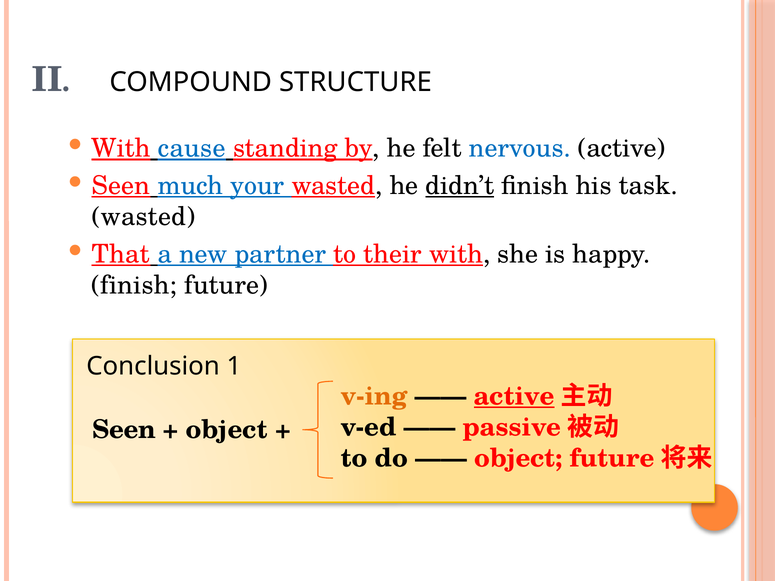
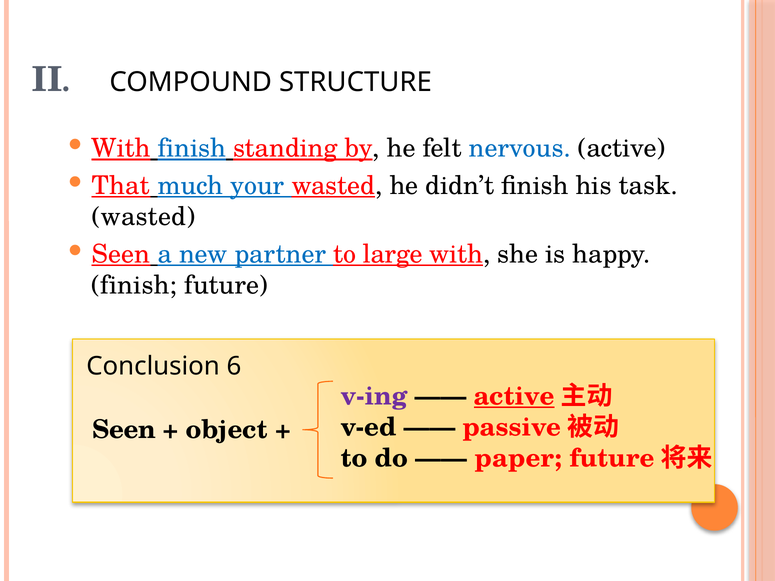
With cause: cause -> finish
Seen at (121, 186): Seen -> That
didn’t underline: present -> none
That at (121, 254): That -> Seen
their: their -> large
1: 1 -> 6
v-ing colour: orange -> purple
object at (518, 458): object -> paper
